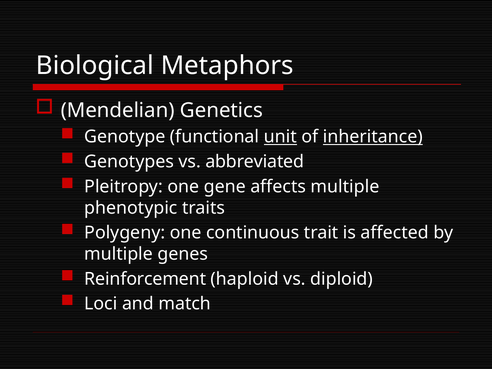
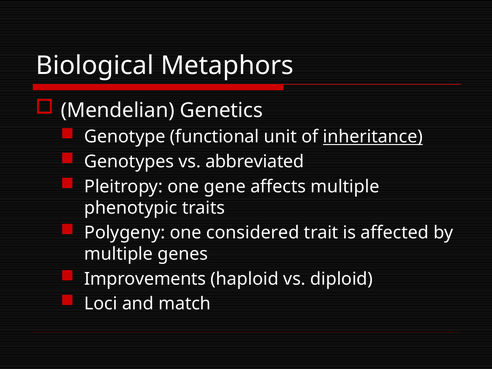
unit underline: present -> none
continuous: continuous -> considered
Reinforcement: Reinforcement -> Improvements
